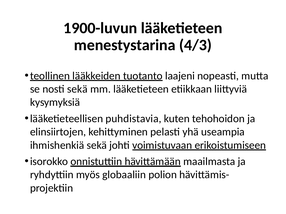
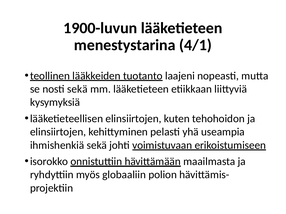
4/3: 4/3 -> 4/1
lääketieteellisen puhdistavia: puhdistavia -> elinsiirtojen
